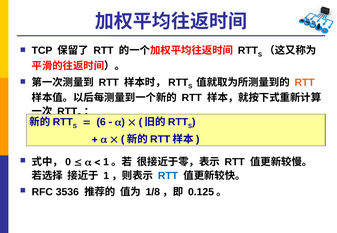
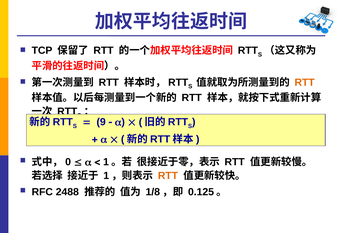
6: 6 -> 9
RTT at (168, 176) colour: blue -> orange
3536: 3536 -> 2488
